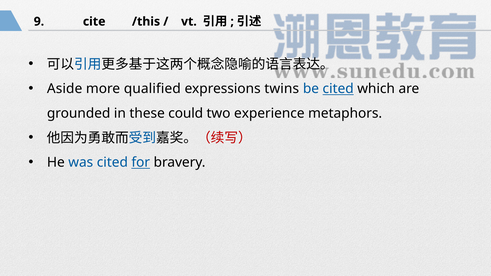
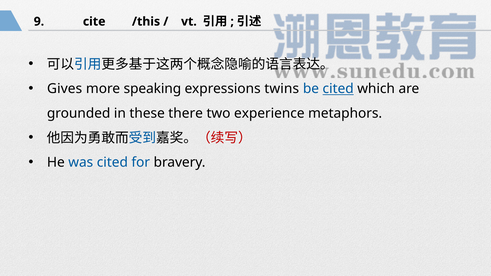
Aside: Aside -> Gives
qualified: qualified -> speaking
could: could -> there
for underline: present -> none
